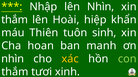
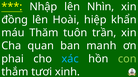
thắm at (15, 20): thắm -> đồng
Thiên: Thiên -> Thăm
sinh: sinh -> trần
hoan: hoan -> quan
nhìn at (13, 59): nhìn -> phai
xác colour: yellow -> light blue
